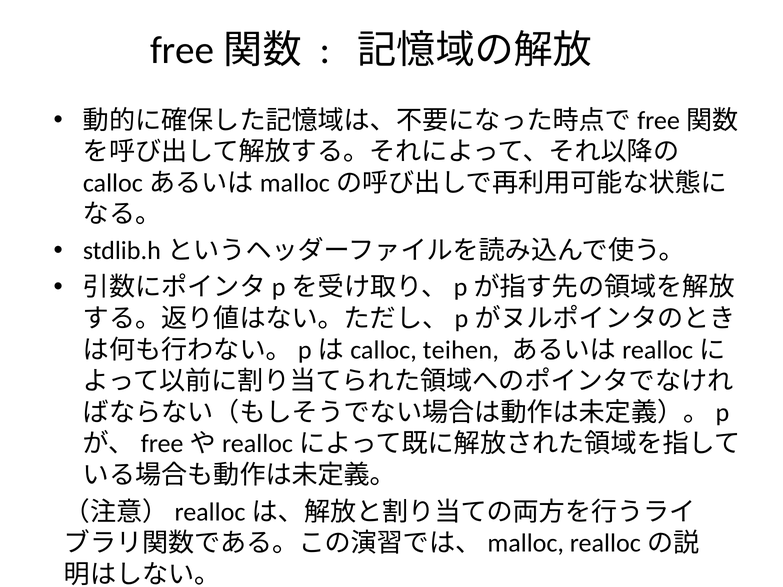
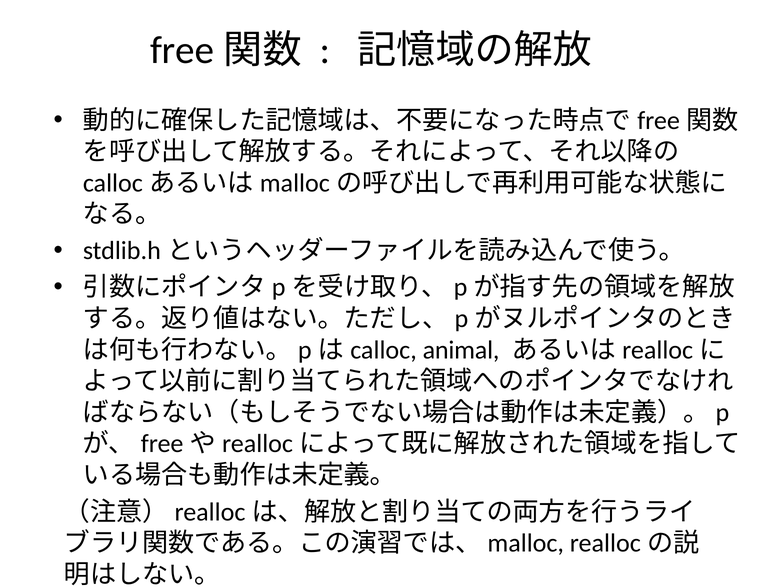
teihen: teihen -> animal
